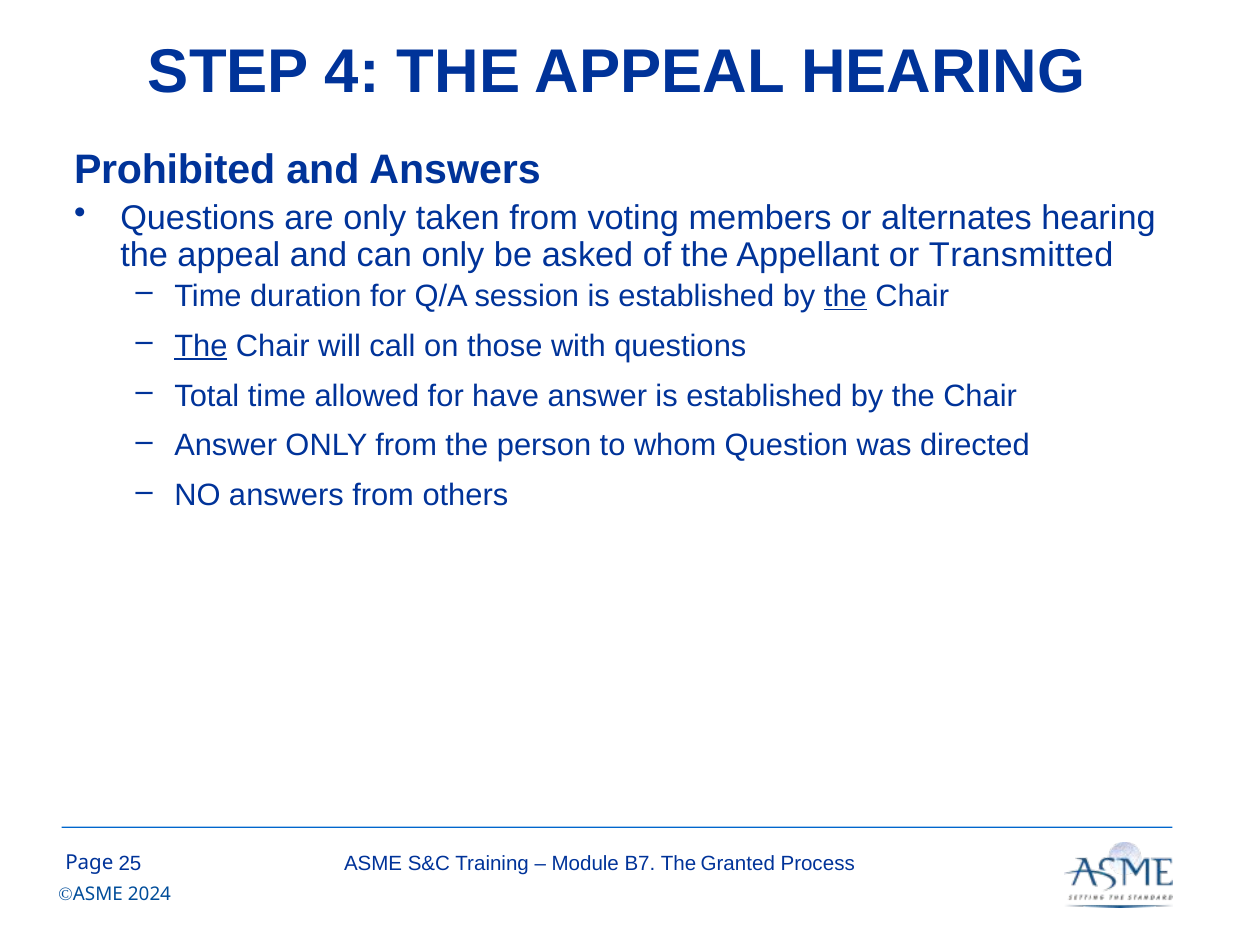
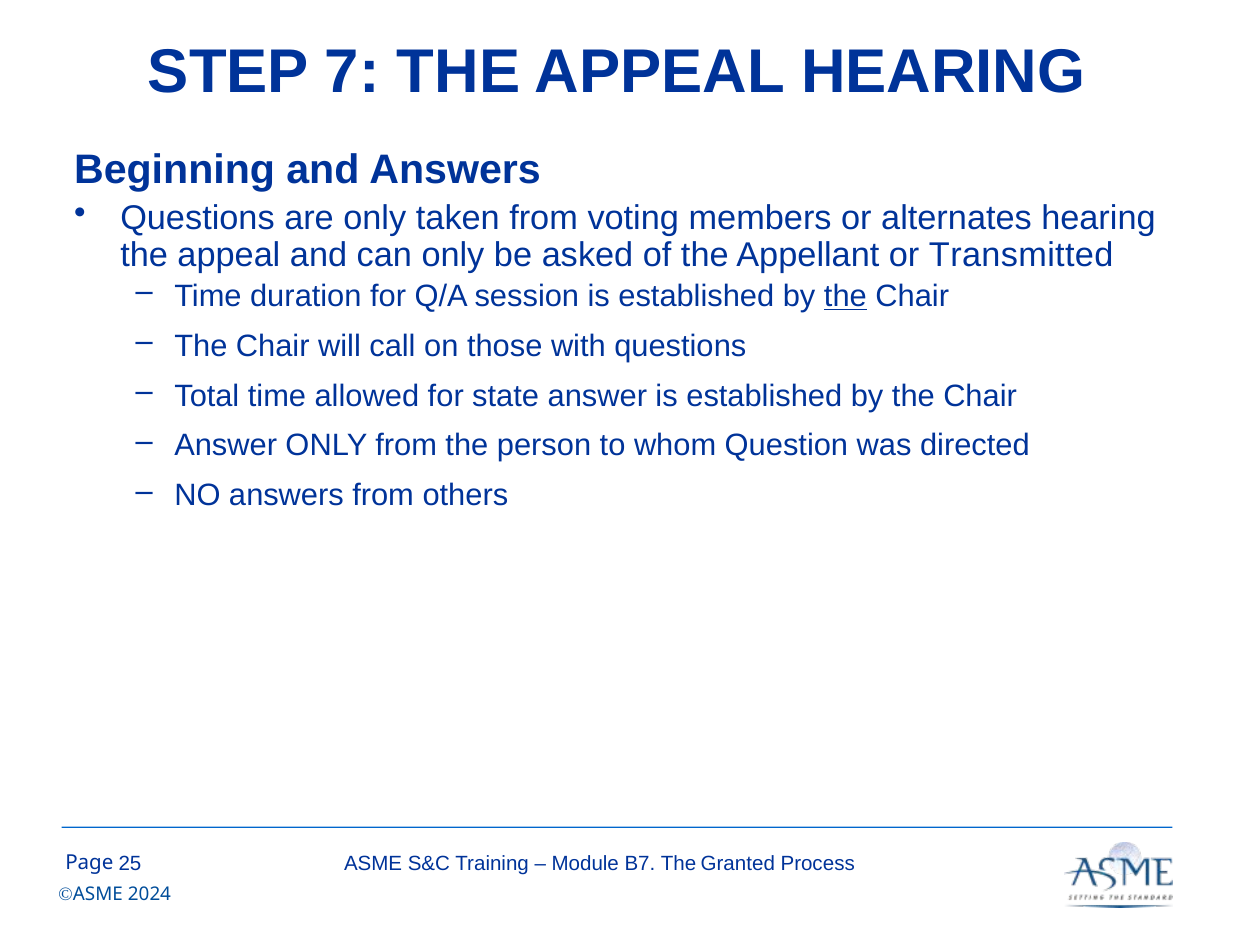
4: 4 -> 7
Prohibited: Prohibited -> Beginning
The at (201, 346) underline: present -> none
have: have -> state
